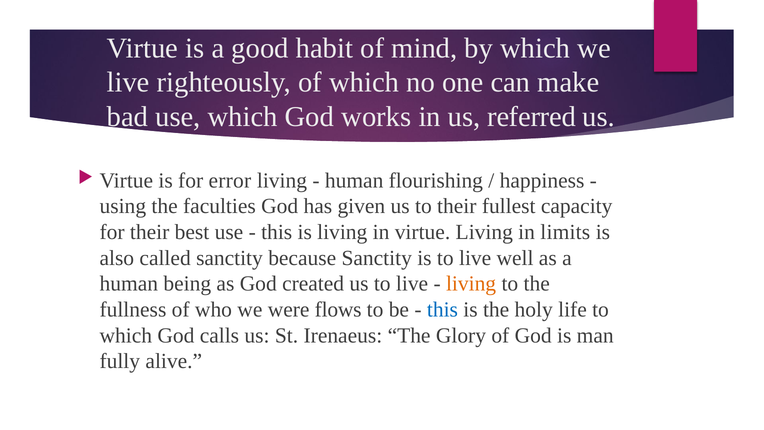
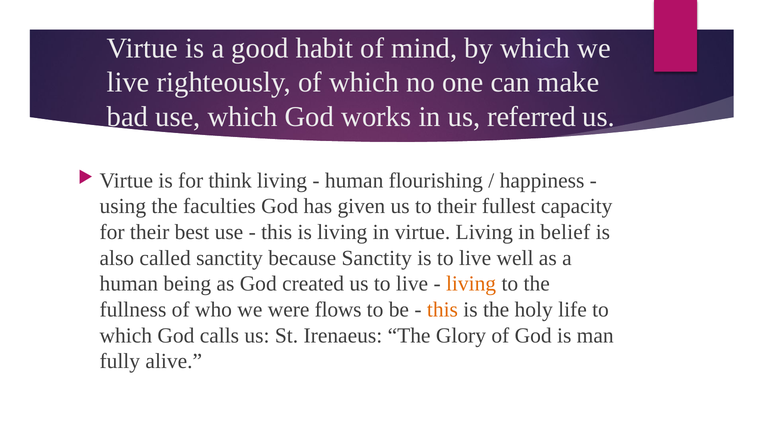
error: error -> think
limits: limits -> belief
this at (442, 309) colour: blue -> orange
